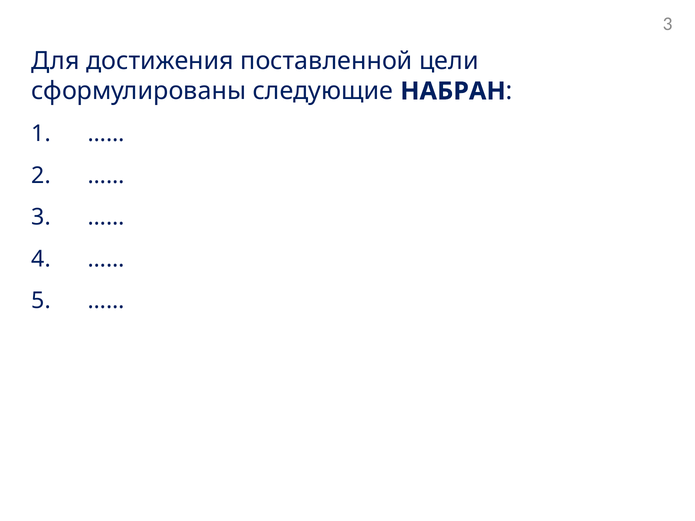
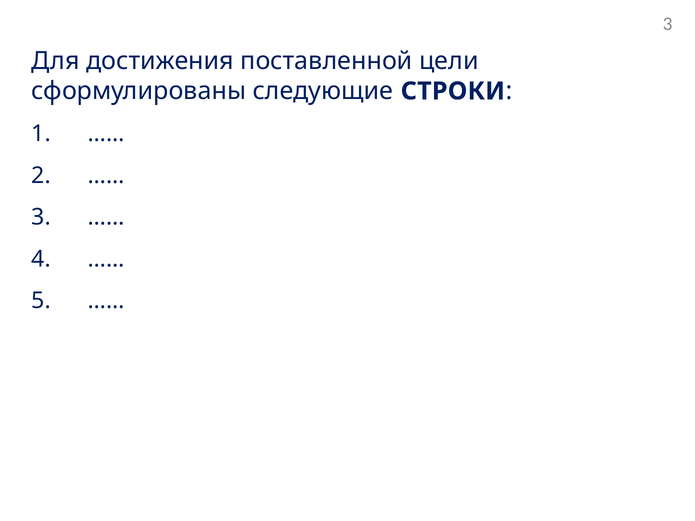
НАБРАН: НАБРАН -> СТРОКИ
